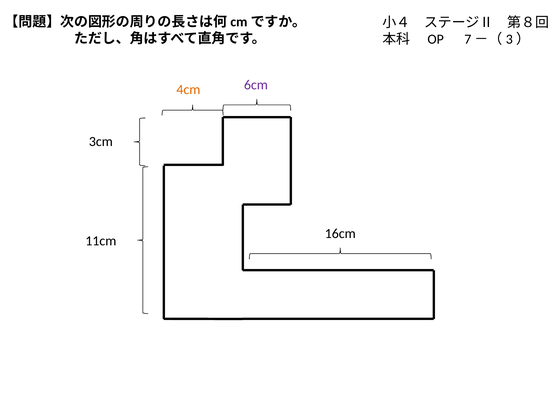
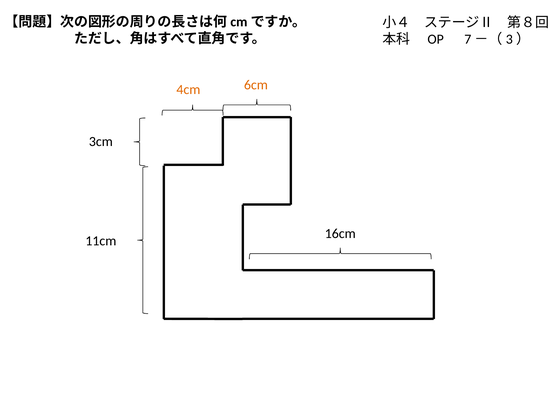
6cm colour: purple -> orange
